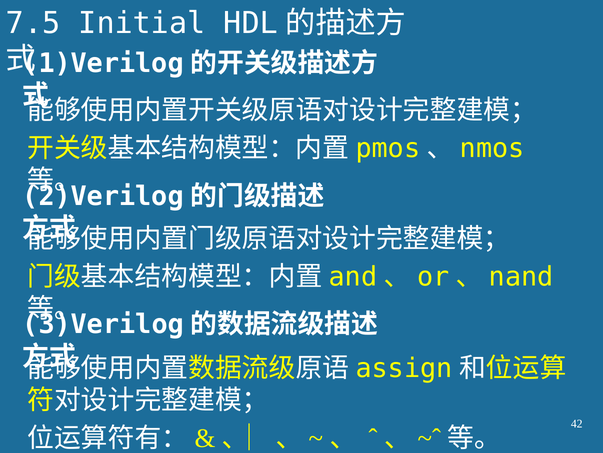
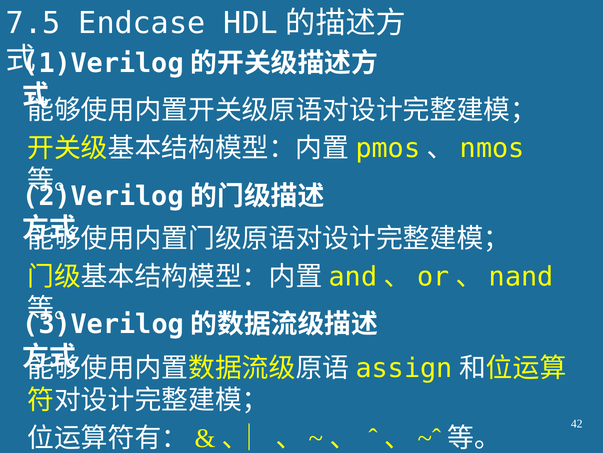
Initial: Initial -> Endcase
